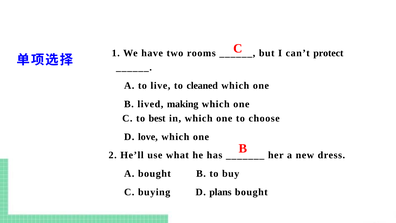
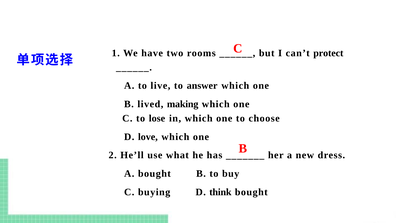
cleaned: cleaned -> answer
best: best -> lose
plans: plans -> think
